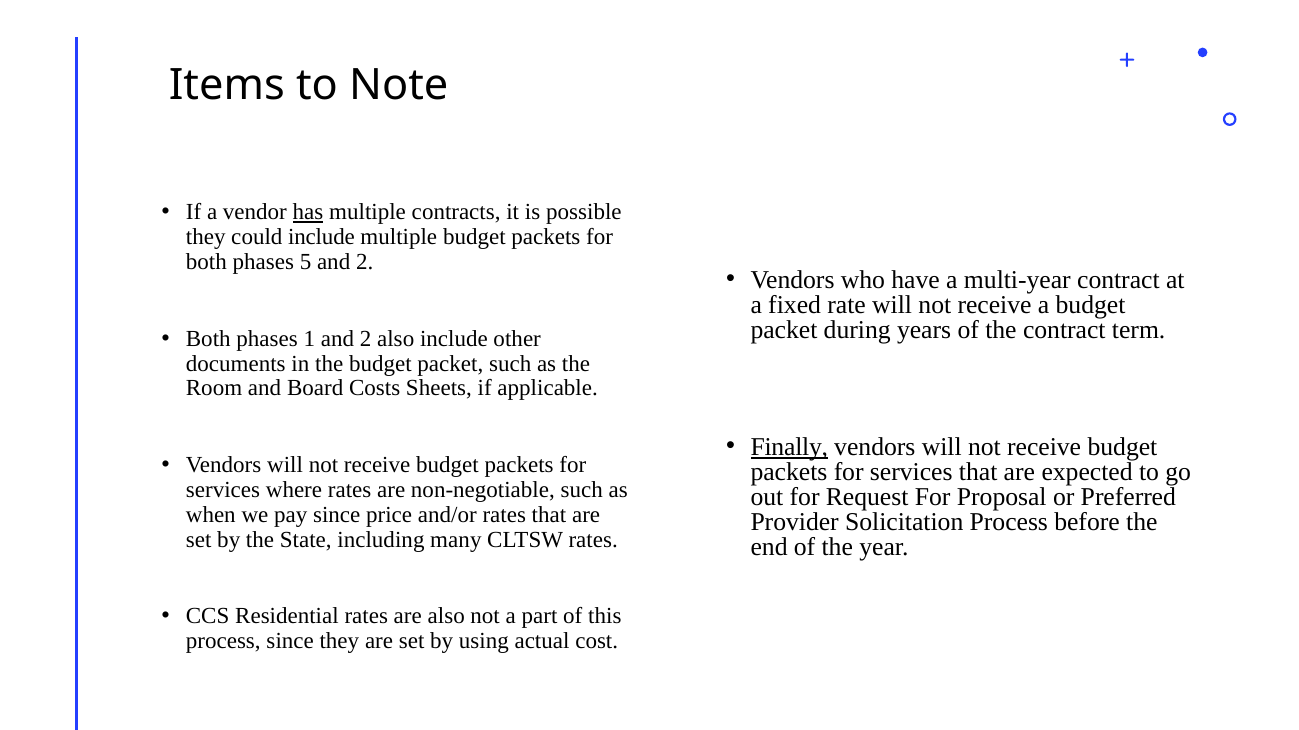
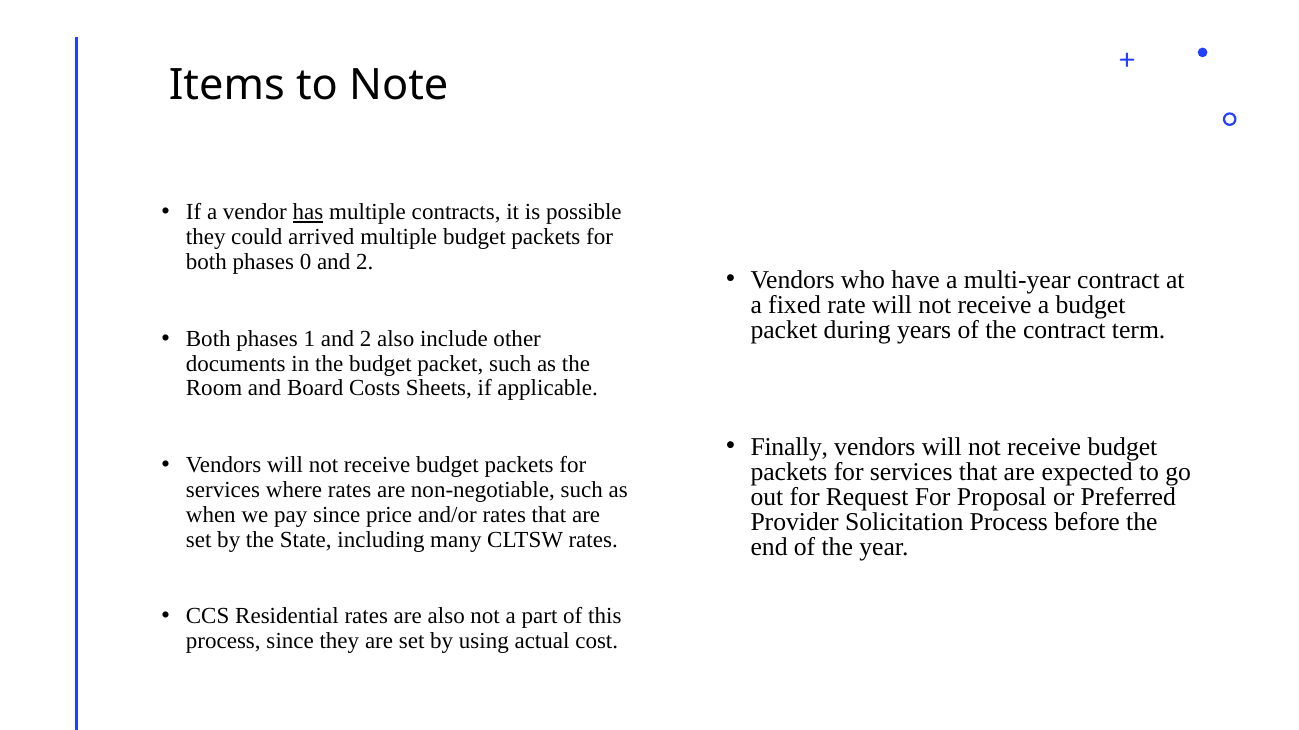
could include: include -> arrived
5: 5 -> 0
Finally underline: present -> none
